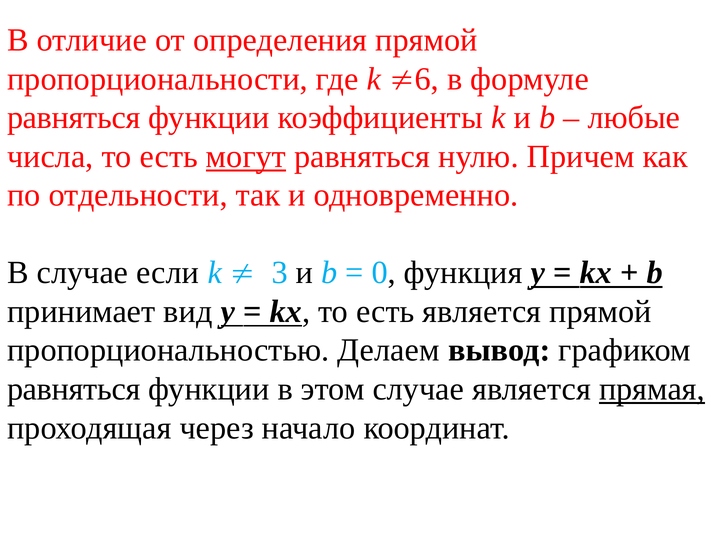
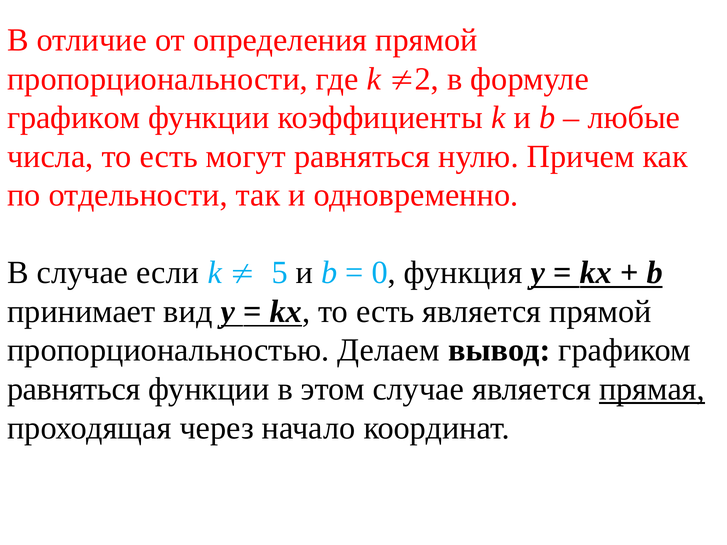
6: 6 -> 2
равняться at (74, 118): равняться -> графиком
могут underline: present -> none
3: 3 -> 5
